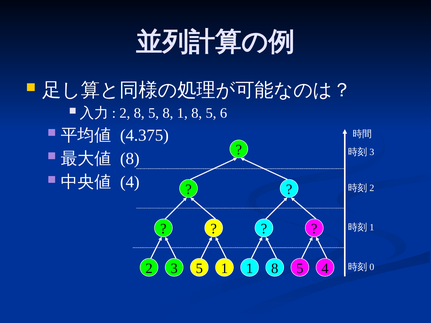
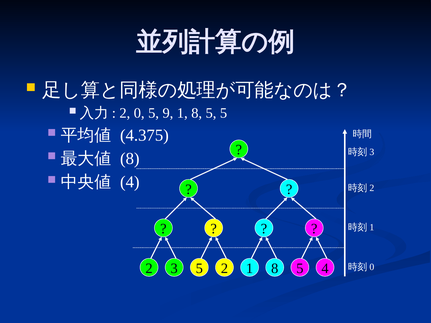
2 8: 8 -> 0
5 8: 8 -> 9
5 6: 6 -> 5
3 5 1: 1 -> 2
